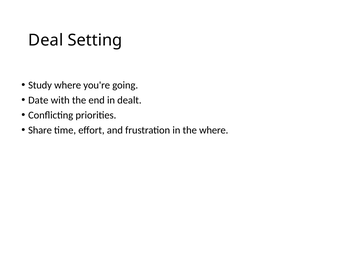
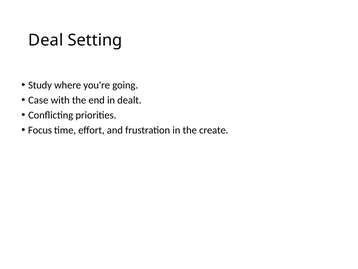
Date: Date -> Case
Share: Share -> Focus
the where: where -> create
